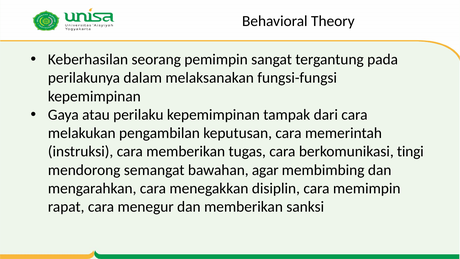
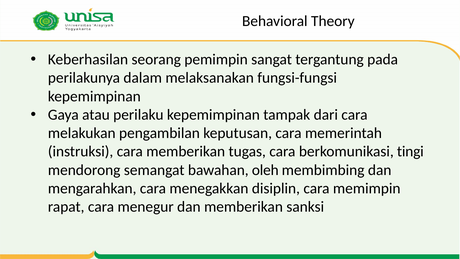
agar: agar -> oleh
